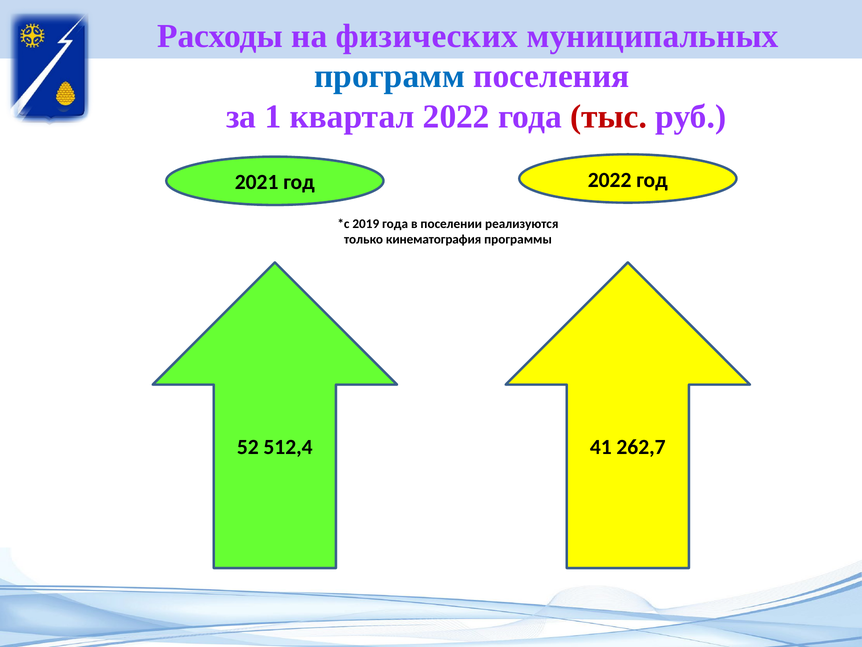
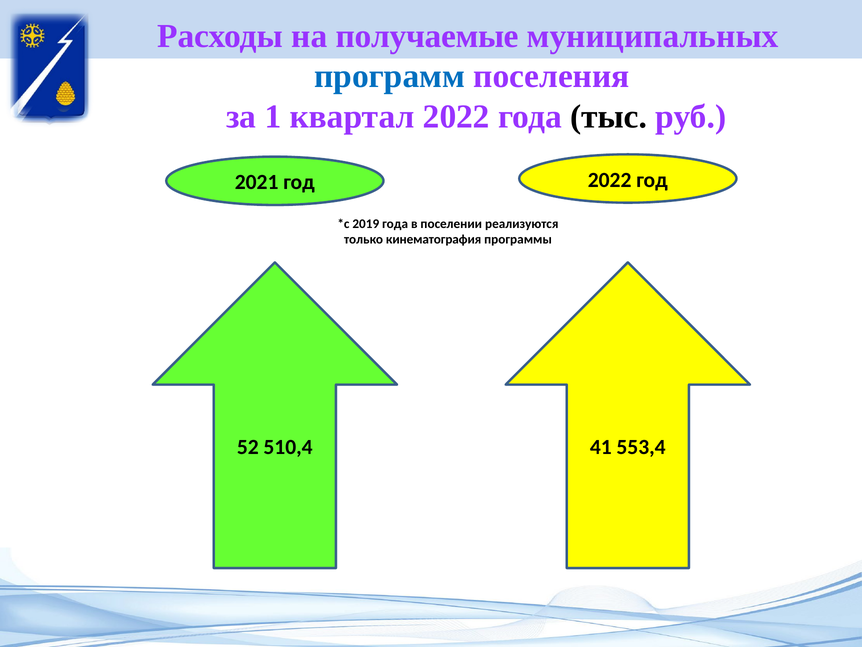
физических: физических -> получаемые
тыс colour: red -> black
512,4: 512,4 -> 510,4
262,7: 262,7 -> 553,4
